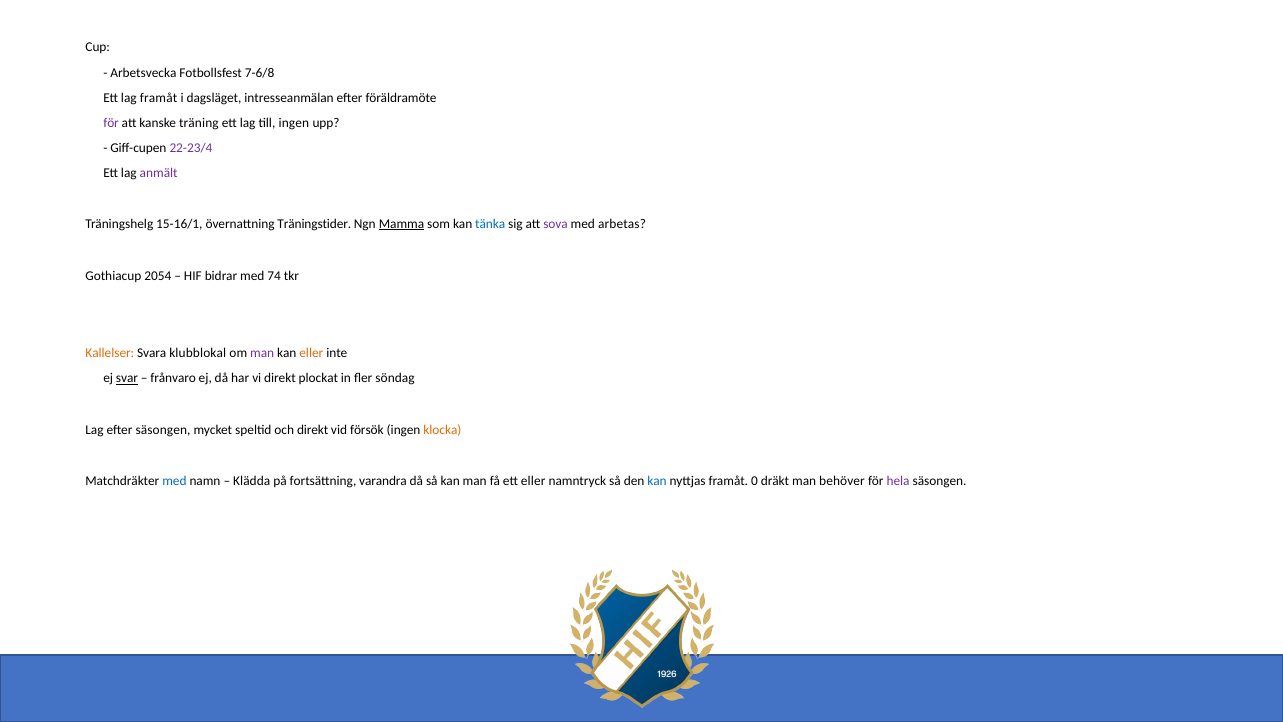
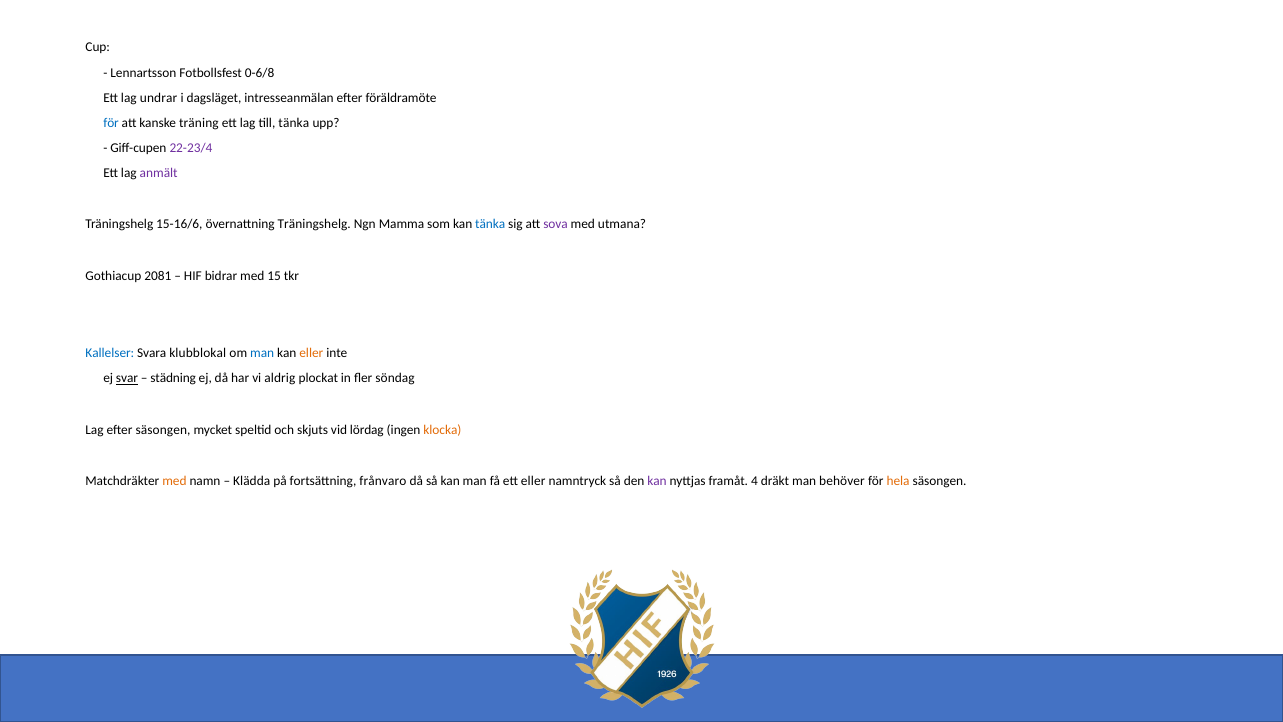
Arbetsvecka: Arbetsvecka -> Lennartsson
7-6/8: 7-6/8 -> 0-6/8
lag framåt: framåt -> undrar
för at (111, 123) colour: purple -> blue
till ingen: ingen -> tänka
15-16/1: 15-16/1 -> 15-16/6
övernattning Träningstider: Träningstider -> Träningshelg
Mamma underline: present -> none
arbetas: arbetas -> utmana
2054: 2054 -> 2081
74: 74 -> 15
Kallelser colour: orange -> blue
man at (262, 353) colour: purple -> blue
frånvaro: frånvaro -> städning
vi direkt: direkt -> aldrig
och direkt: direkt -> skjuts
försök: försök -> lördag
med at (174, 481) colour: blue -> orange
varandra: varandra -> frånvaro
kan at (657, 481) colour: blue -> purple
0: 0 -> 4
hela colour: purple -> orange
